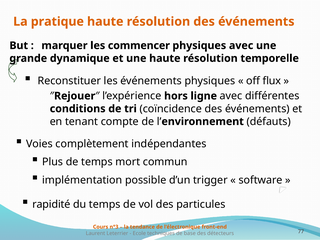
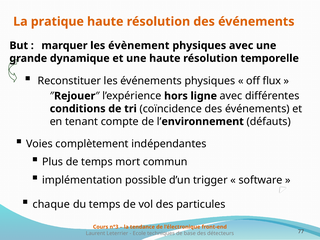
commencer: commencer -> évènement
rapidité: rapidité -> chaque
